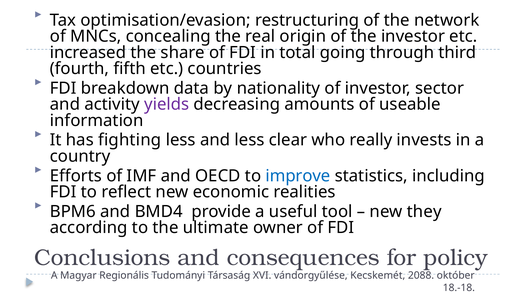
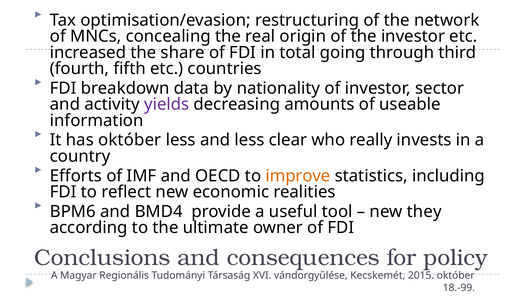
has fighting: fighting -> október
improve colour: blue -> orange
2088: 2088 -> 2015
18.-18: 18.-18 -> 18.-99
